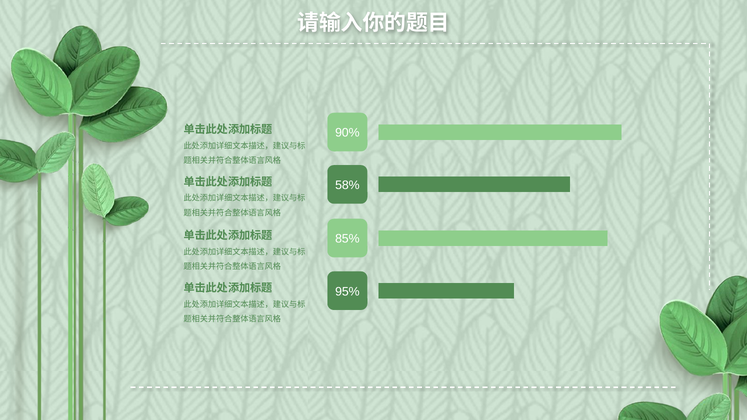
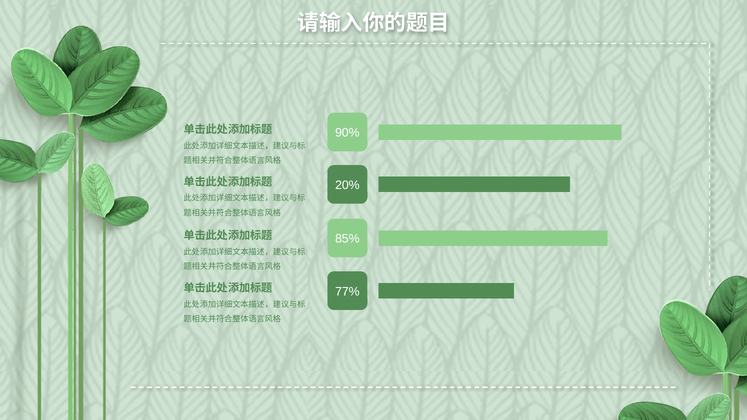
58%: 58% -> 20%
95%: 95% -> 77%
